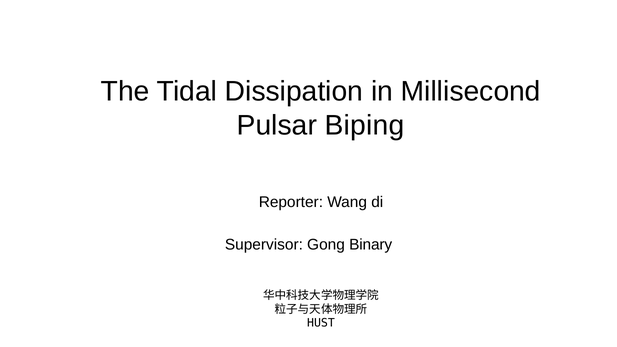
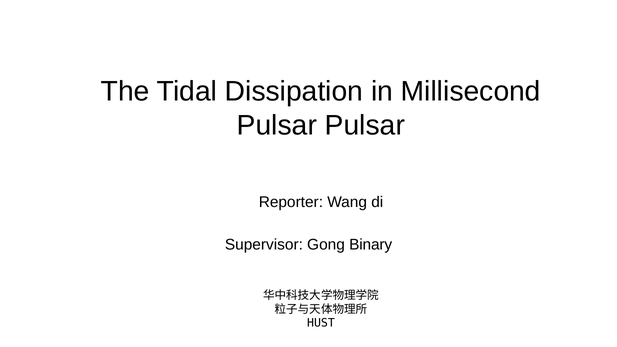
Pulsar Biping: Biping -> Pulsar
